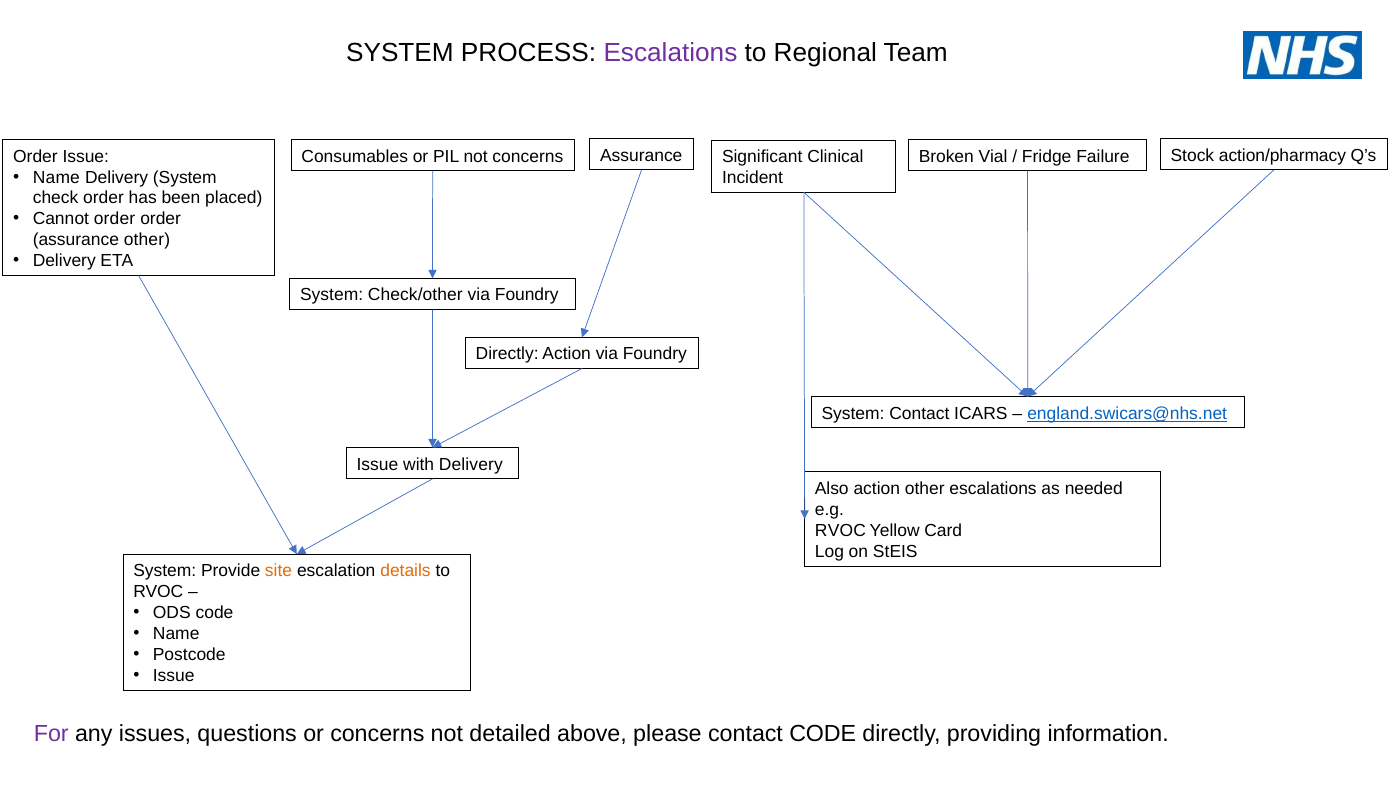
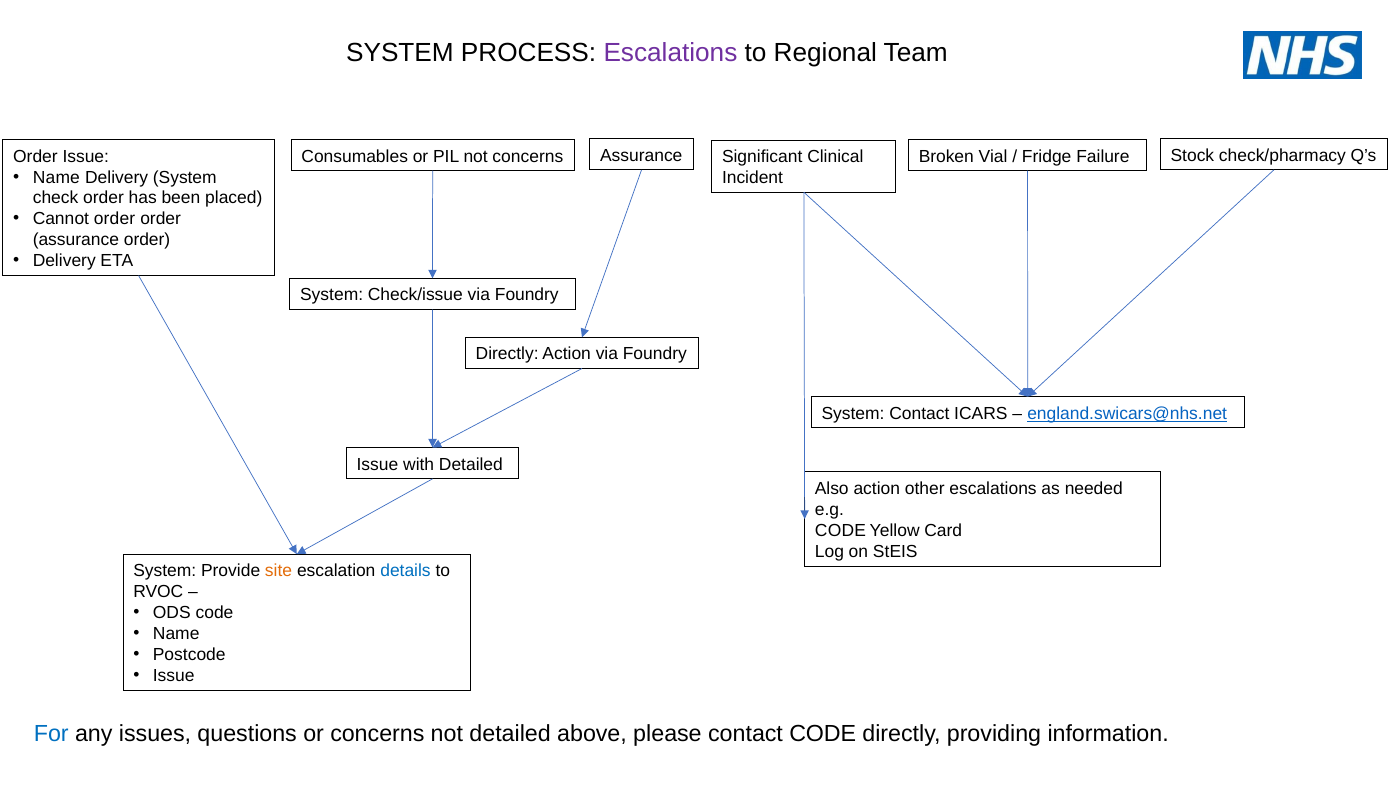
action/pharmacy: action/pharmacy -> check/pharmacy
assurance other: other -> order
Check/other: Check/other -> Check/issue
with Delivery: Delivery -> Detailed
RVOC at (840, 531): RVOC -> CODE
details colour: orange -> blue
For colour: purple -> blue
